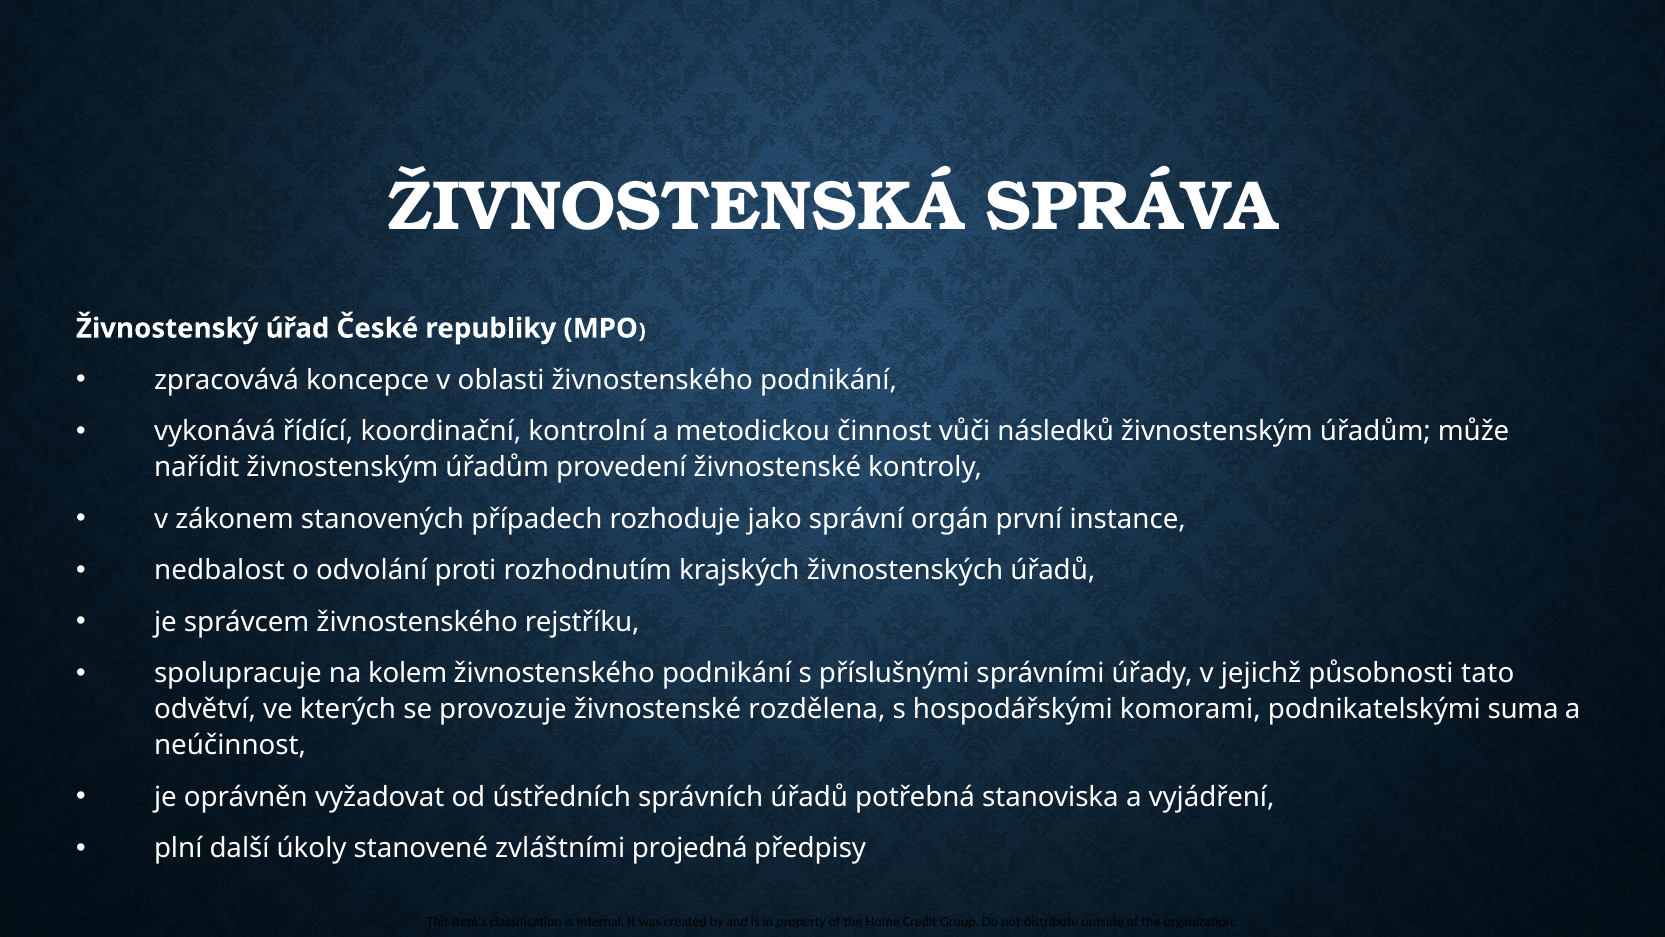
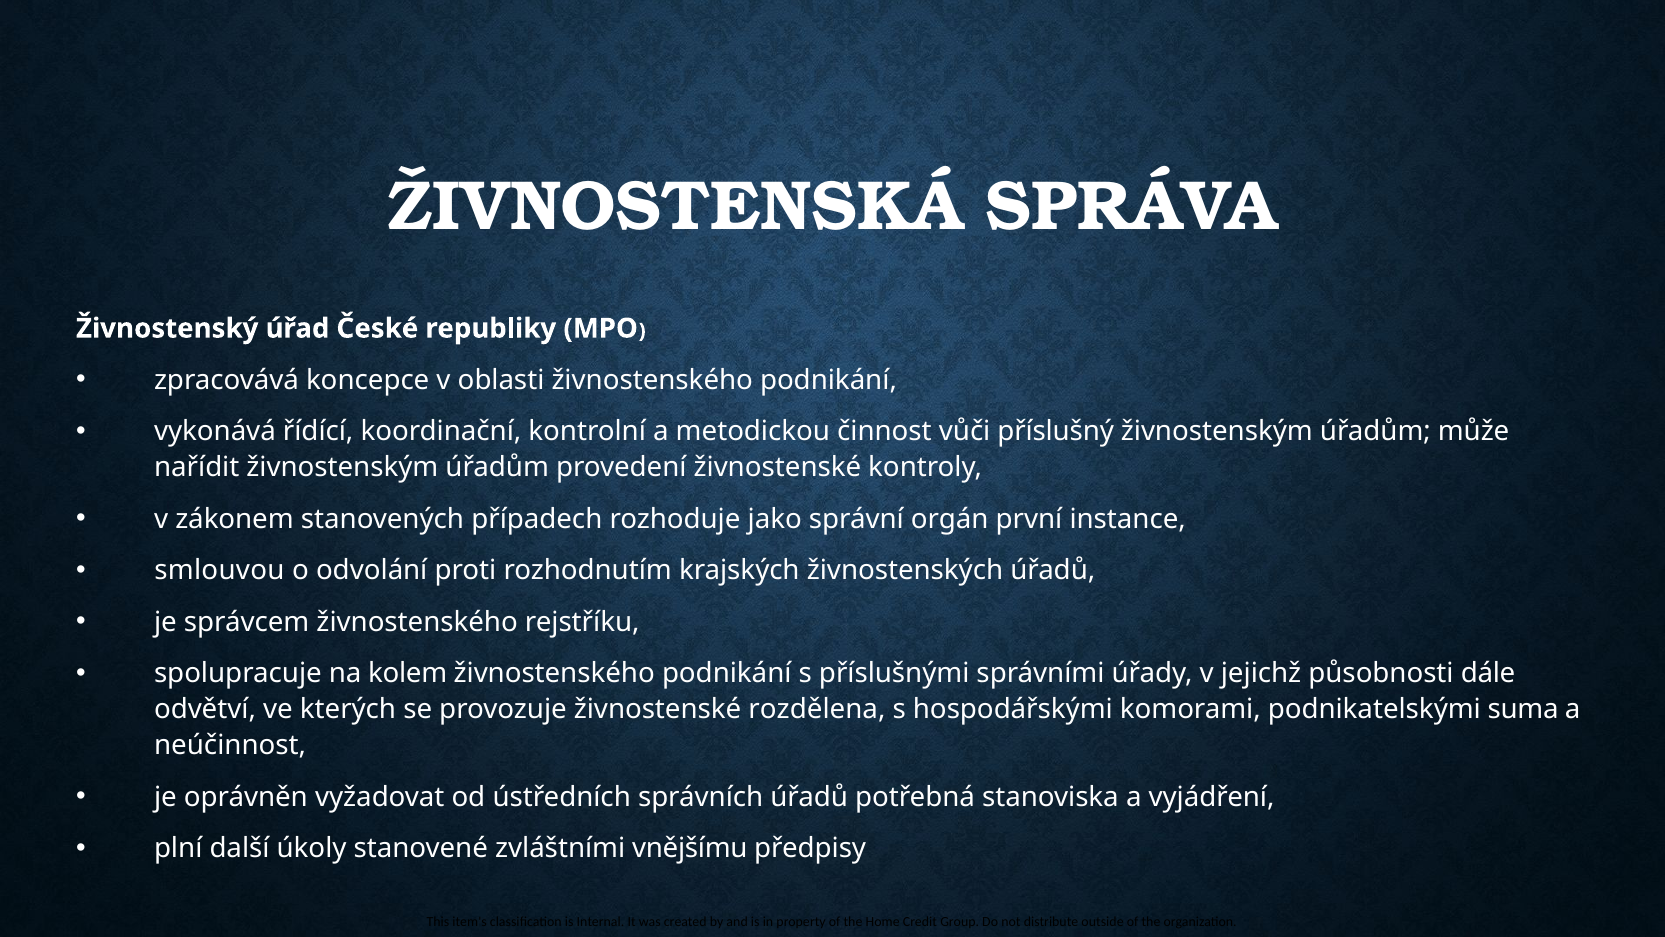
následků: následků -> příslušný
nedbalost: nedbalost -> smlouvou
tato: tato -> dále
projedná: projedná -> vnějšímu
